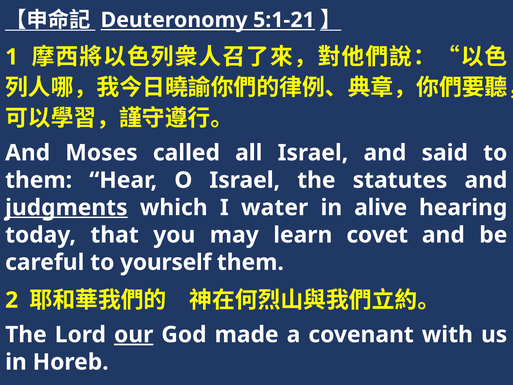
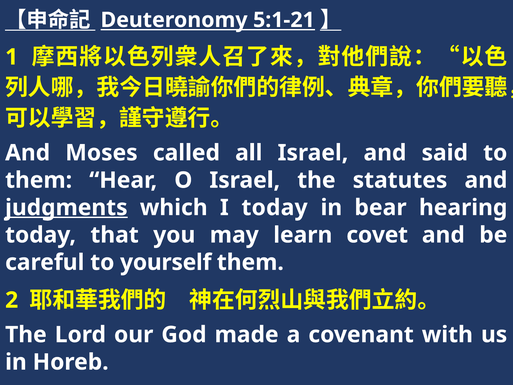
I water: water -> today
alive: alive -> bear
our underline: present -> none
